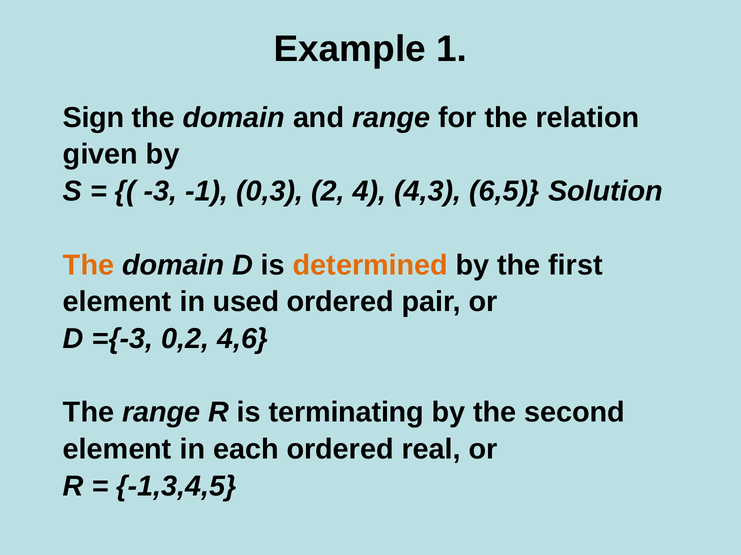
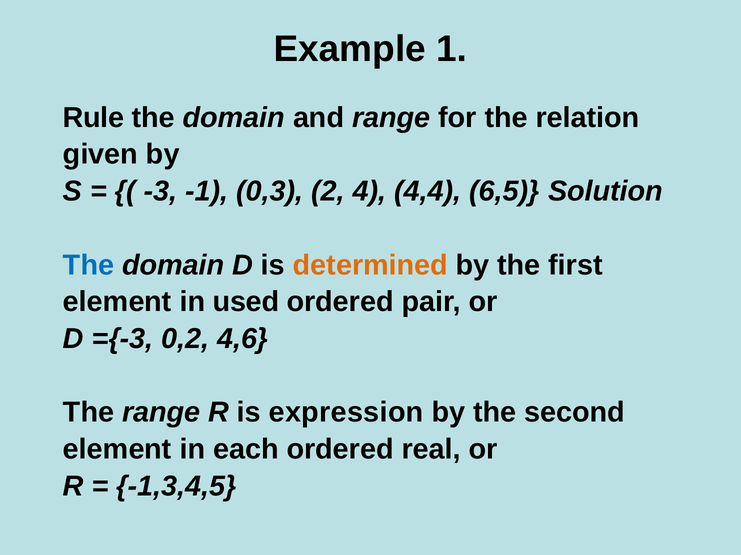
Sign: Sign -> Rule
4,3: 4,3 -> 4,4
The at (89, 265) colour: orange -> blue
terminating: terminating -> expression
